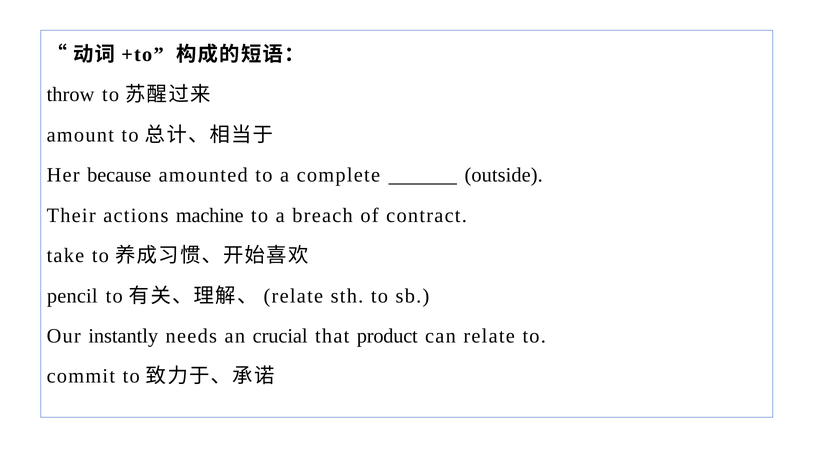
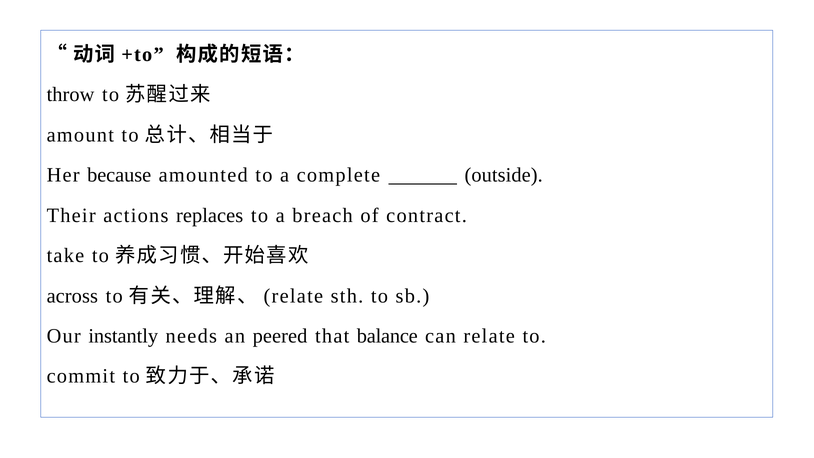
machine: machine -> replaces
pencil: pencil -> across
crucial: crucial -> peered
product: product -> balance
